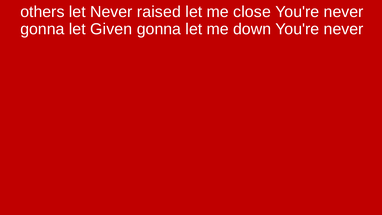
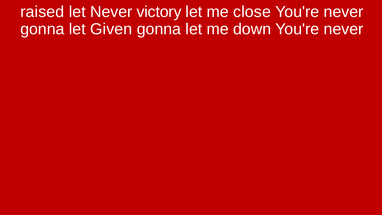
others: others -> raised
raised: raised -> victory
